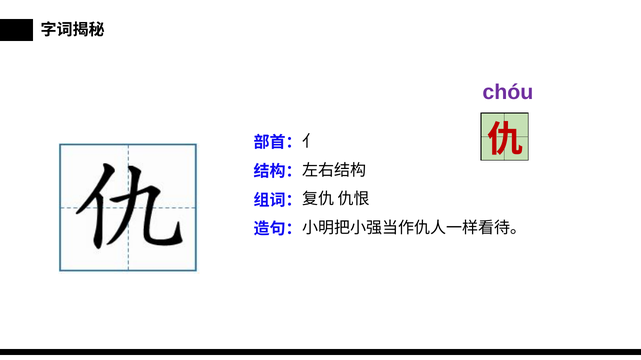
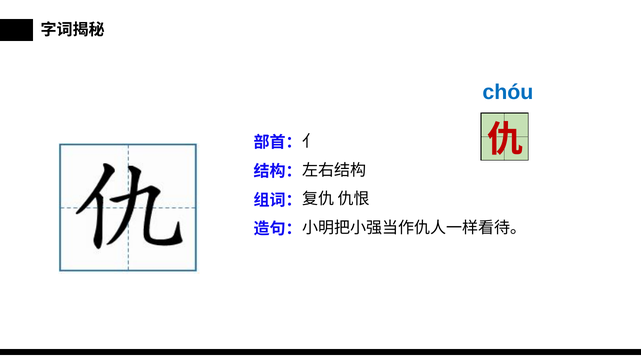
chóu colour: purple -> blue
